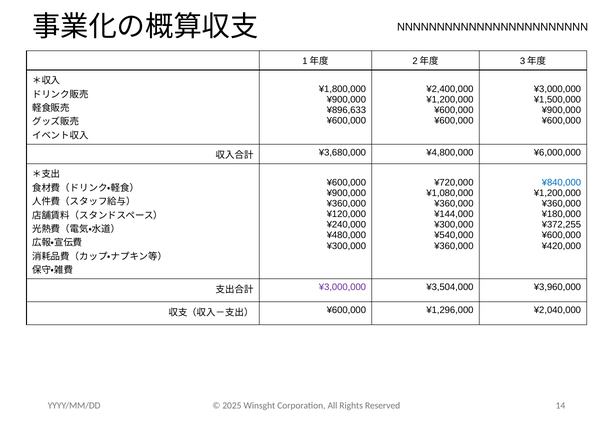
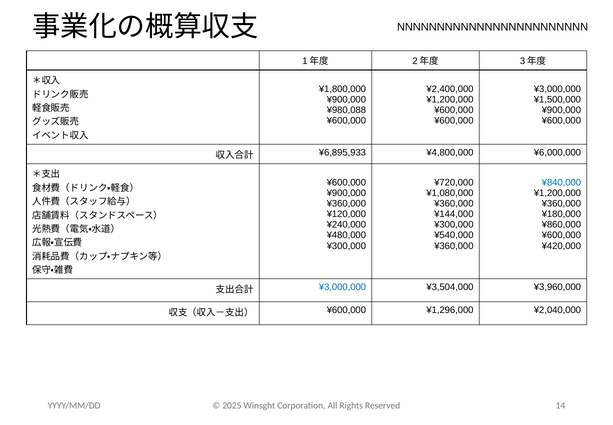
¥896,633: ¥896,633 -> ¥980,088
¥3,680,000: ¥3,680,000 -> ¥6,895,933
¥372,255: ¥372,255 -> ¥860,000
¥3,000,000 at (342, 287) colour: purple -> blue
